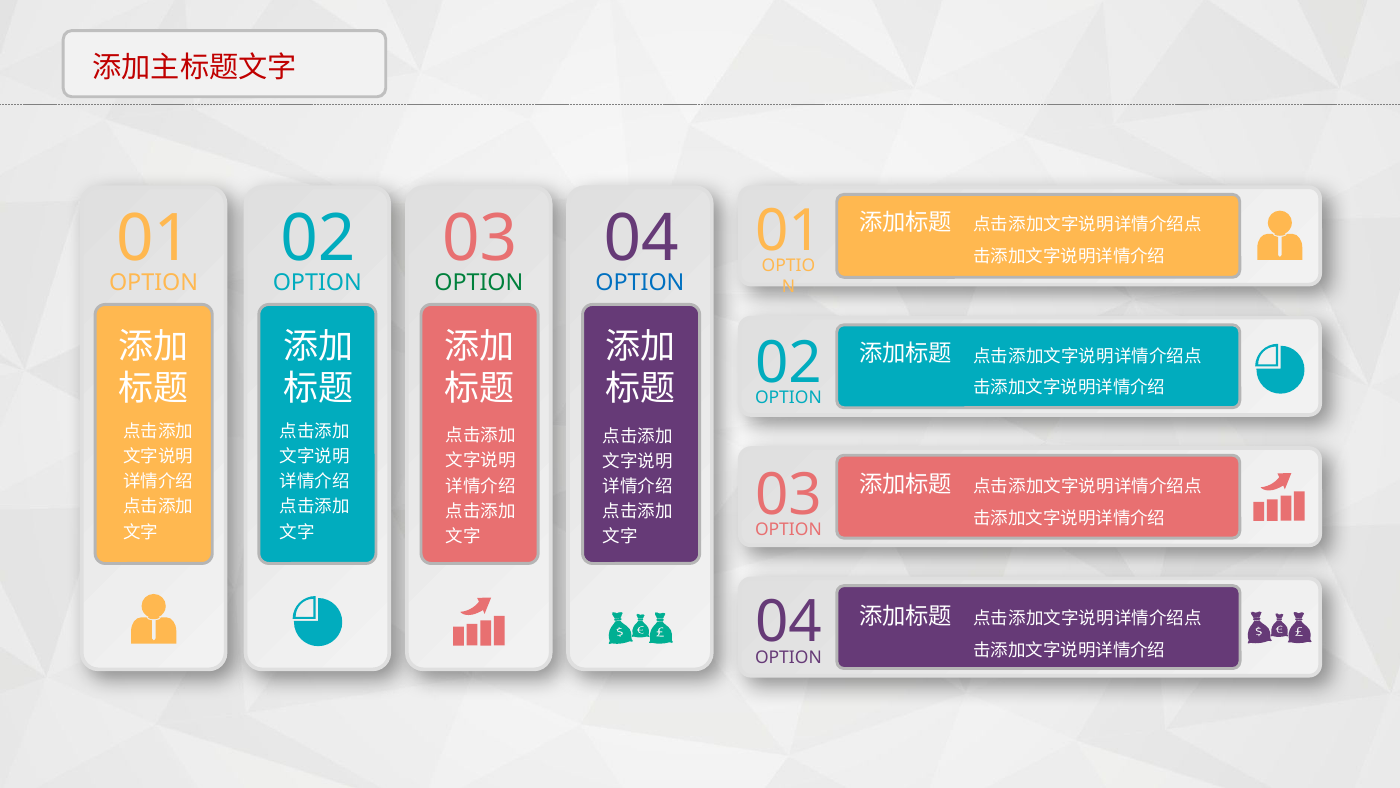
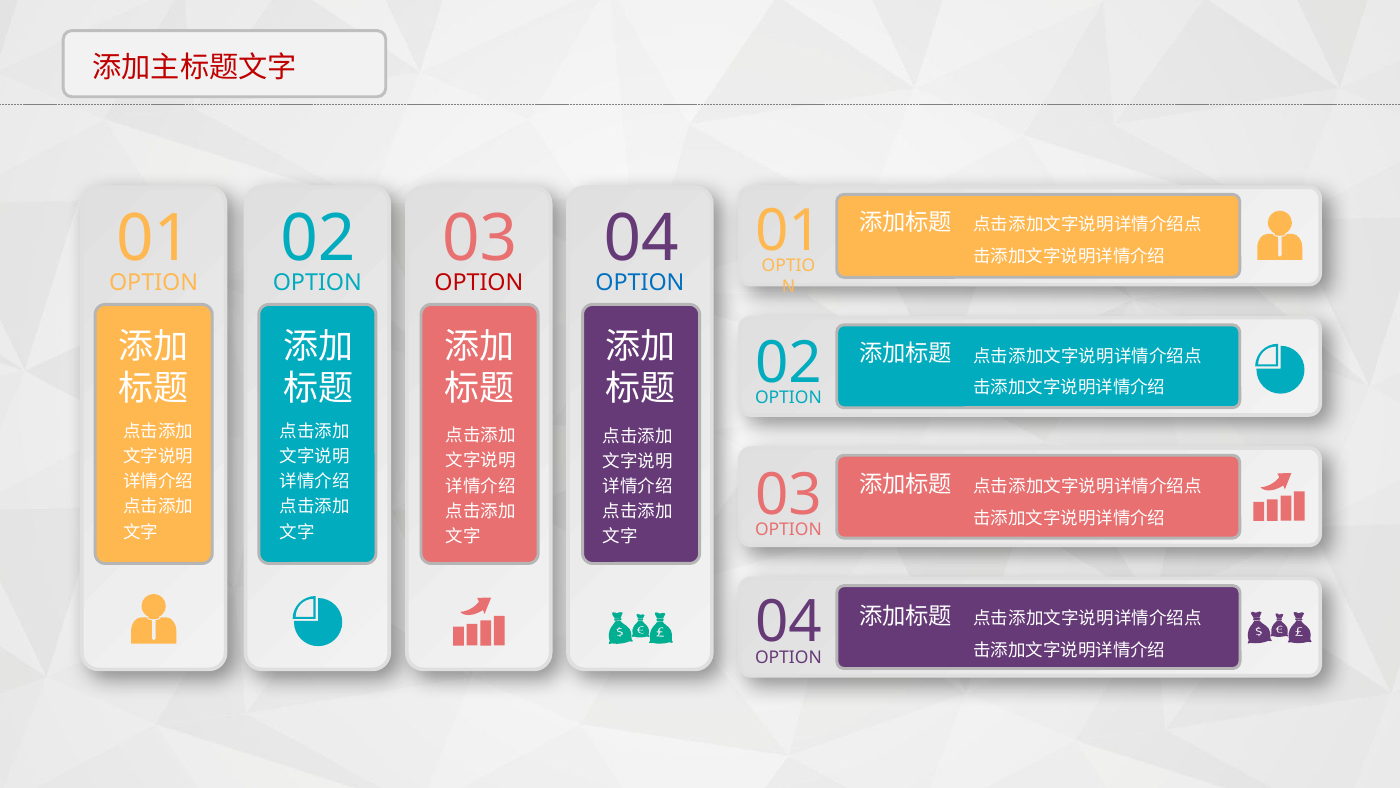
OPTION at (479, 283) colour: green -> red
